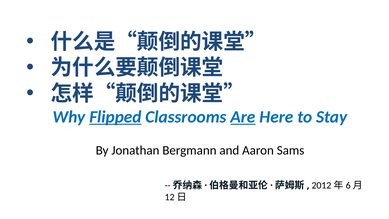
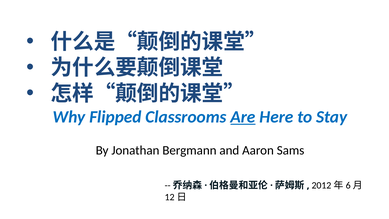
Flipped underline: present -> none
